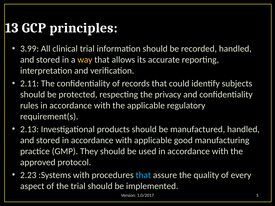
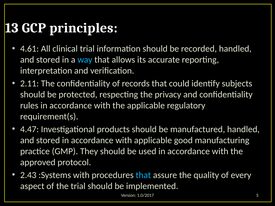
3.99: 3.99 -> 4.61
way colour: yellow -> light blue
2.13: 2.13 -> 4.47
2.23: 2.23 -> 2.43
